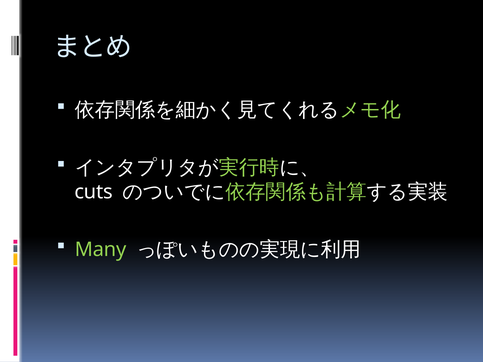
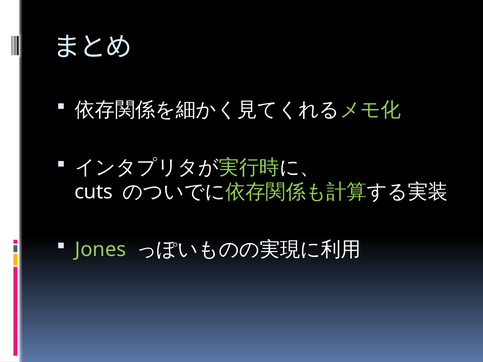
Many: Many -> Jones
